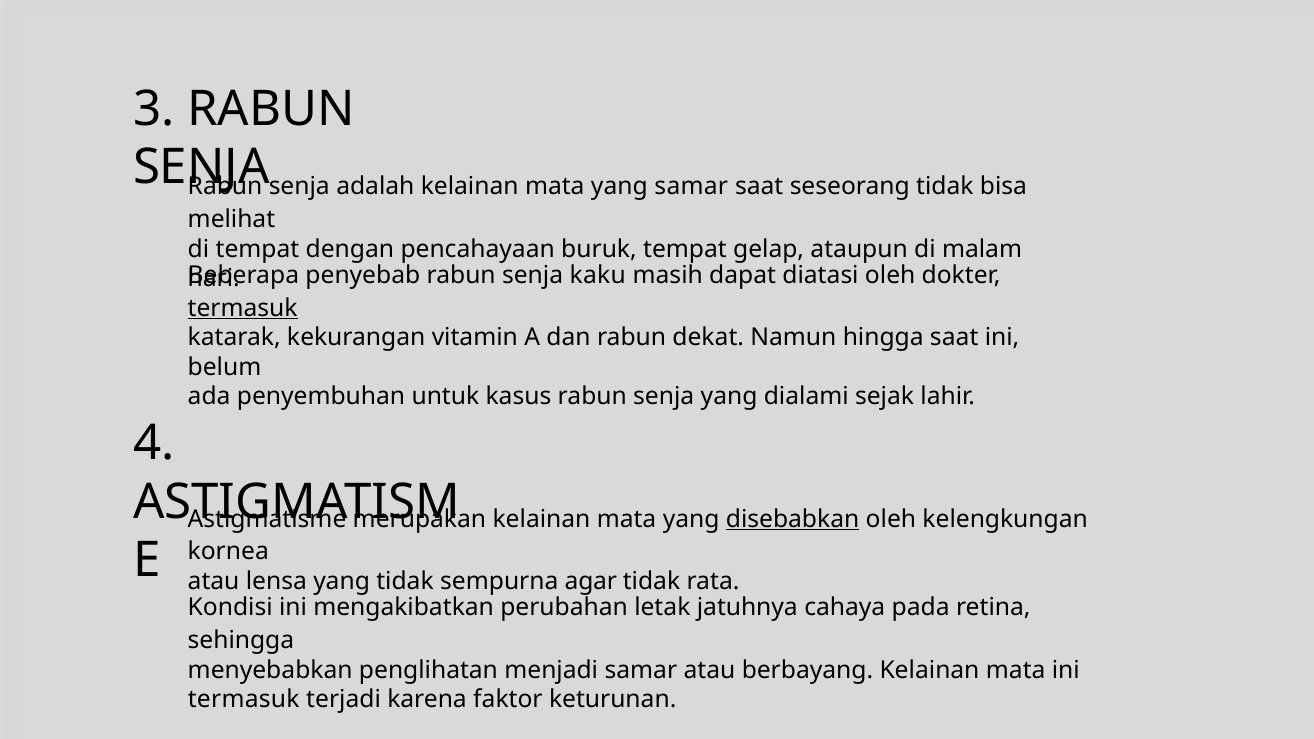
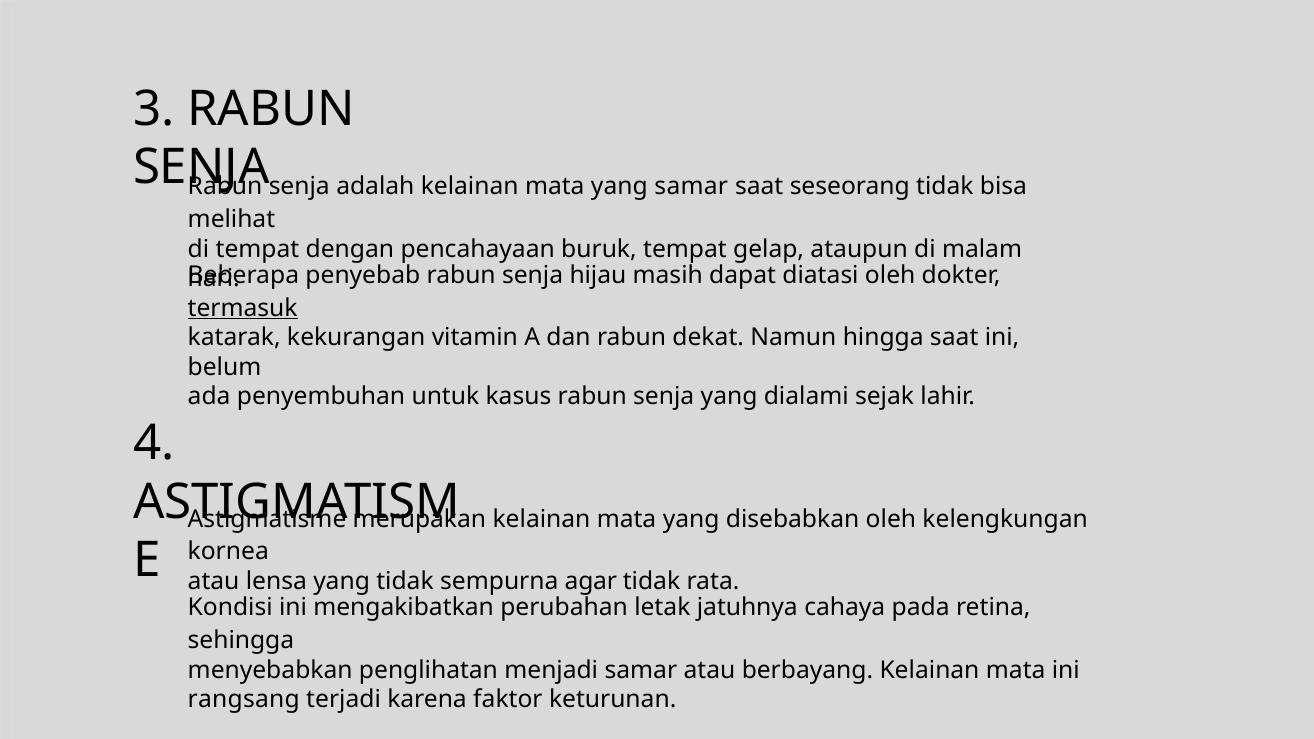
kaku: kaku -> hijau
disebabkan underline: present -> none
termasuk at (244, 700): termasuk -> rangsang
